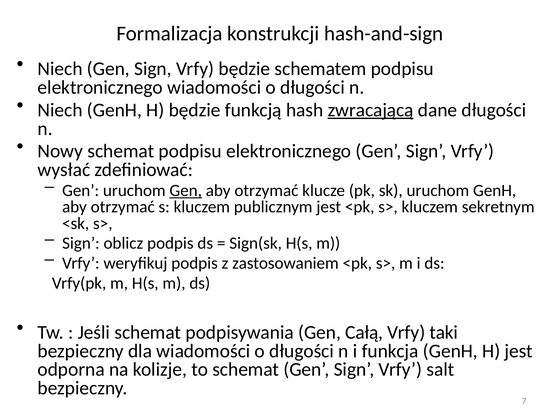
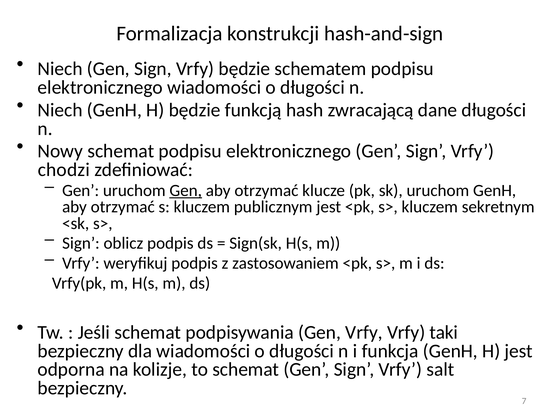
zwracającą underline: present -> none
wysłać: wysłać -> chodzi
Gen Całą: Całą -> Vrfy
